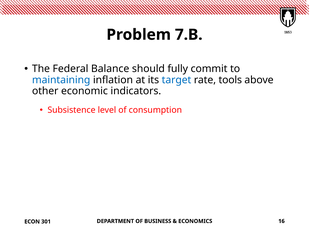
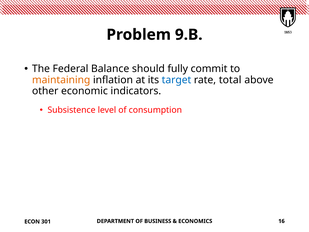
7.B: 7.B -> 9.B
maintaining colour: blue -> orange
tools: tools -> total
